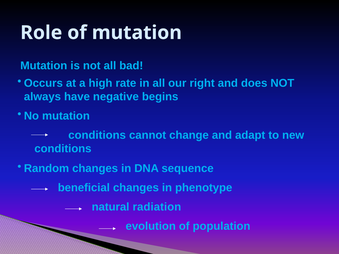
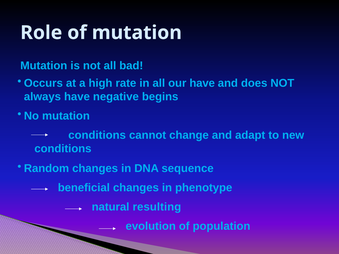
our right: right -> have
radiation: radiation -> resulting
